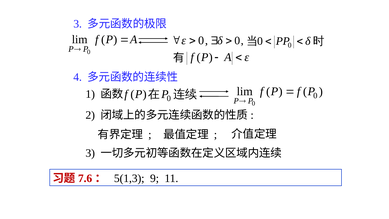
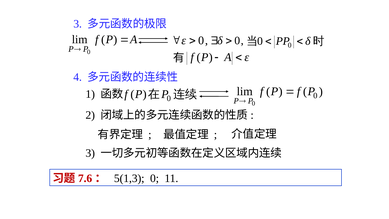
5(1,3 9: 9 -> 0
